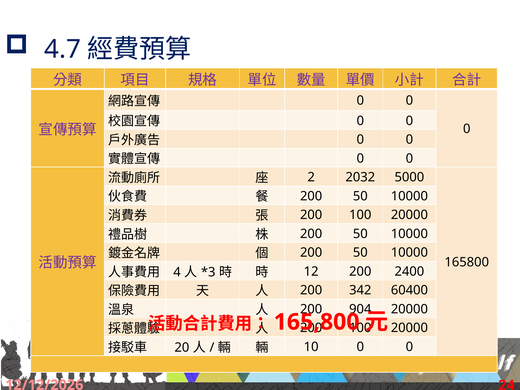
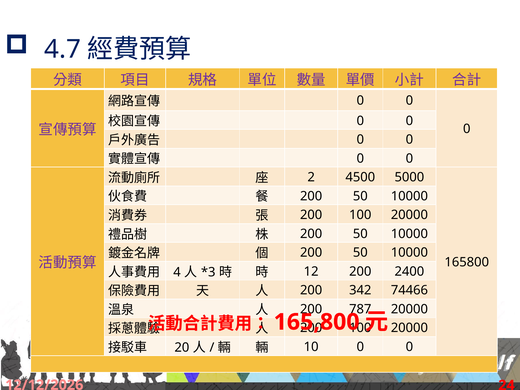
2032: 2032 -> 4500
60400: 60400 -> 74466
904: 904 -> 787
